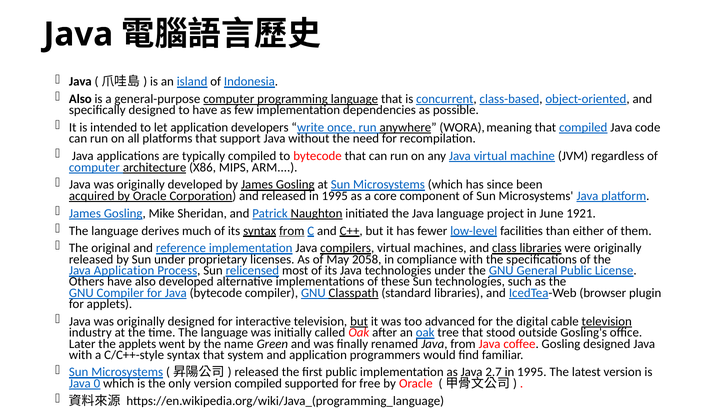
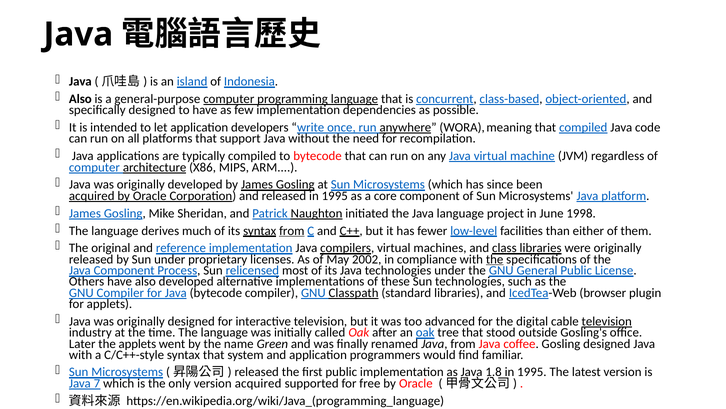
1921: 1921 -> 1998
2058: 2058 -> 2002
the at (495, 259) underline: none -> present
Java Application: Application -> Component
but at (359, 321) underline: present -> none
2.7: 2.7 -> 1.8
0: 0 -> 7
version compiled: compiled -> acquired
